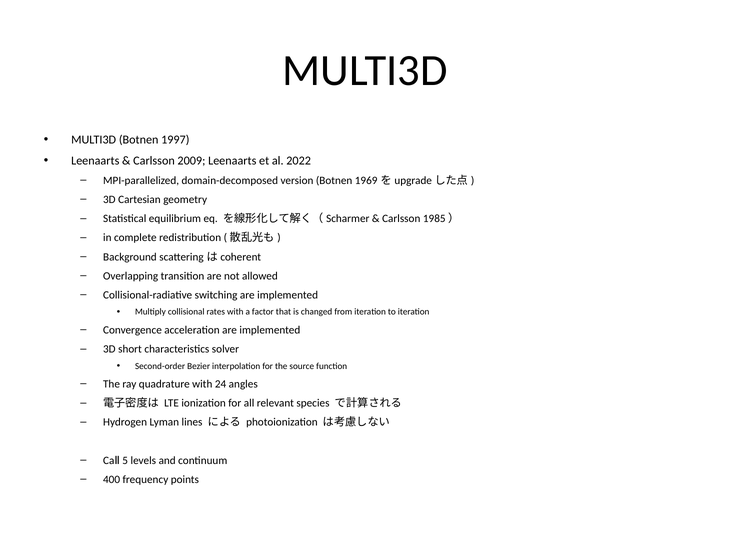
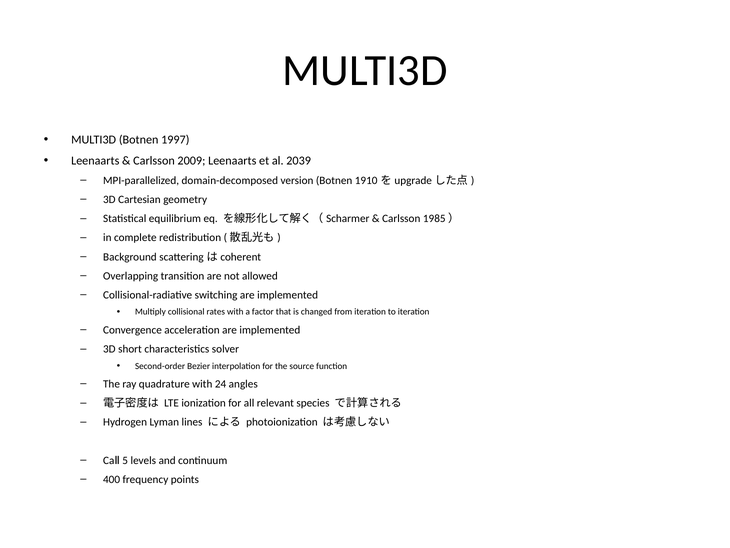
2022: 2022 -> 2039
1969: 1969 -> 1910
